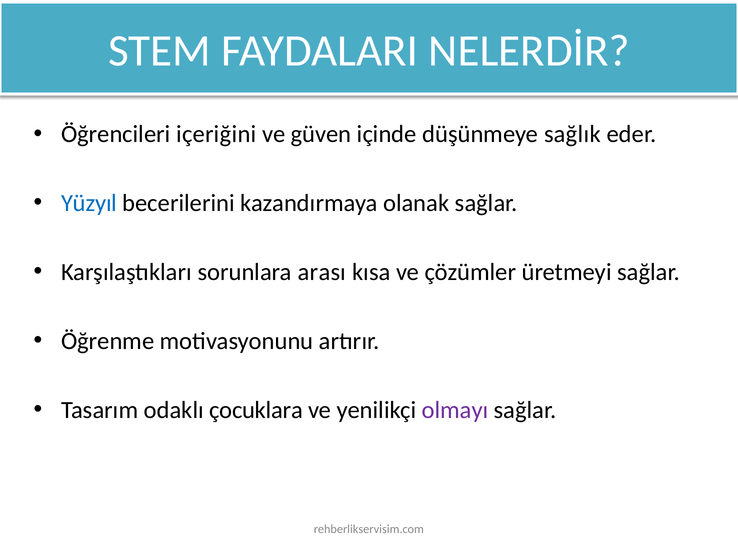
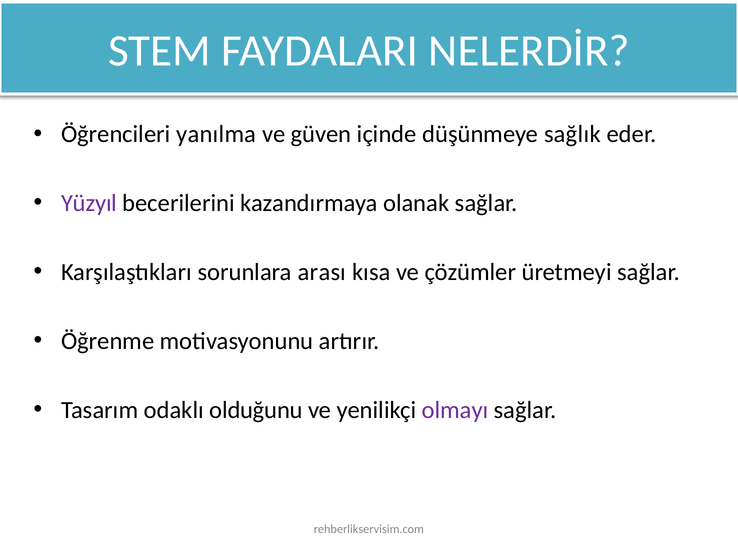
içeriğini: içeriğini -> yanılma
Yüzyıl colour: blue -> purple
çocuklara: çocuklara -> olduğunu
